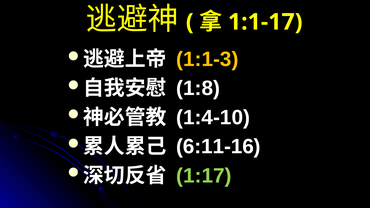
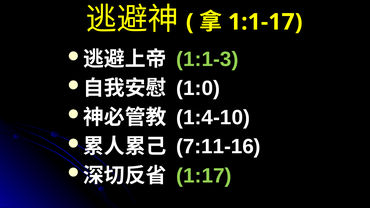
1:1-3 colour: yellow -> light green
1:8: 1:8 -> 1:0
6:11-16: 6:11-16 -> 7:11-16
